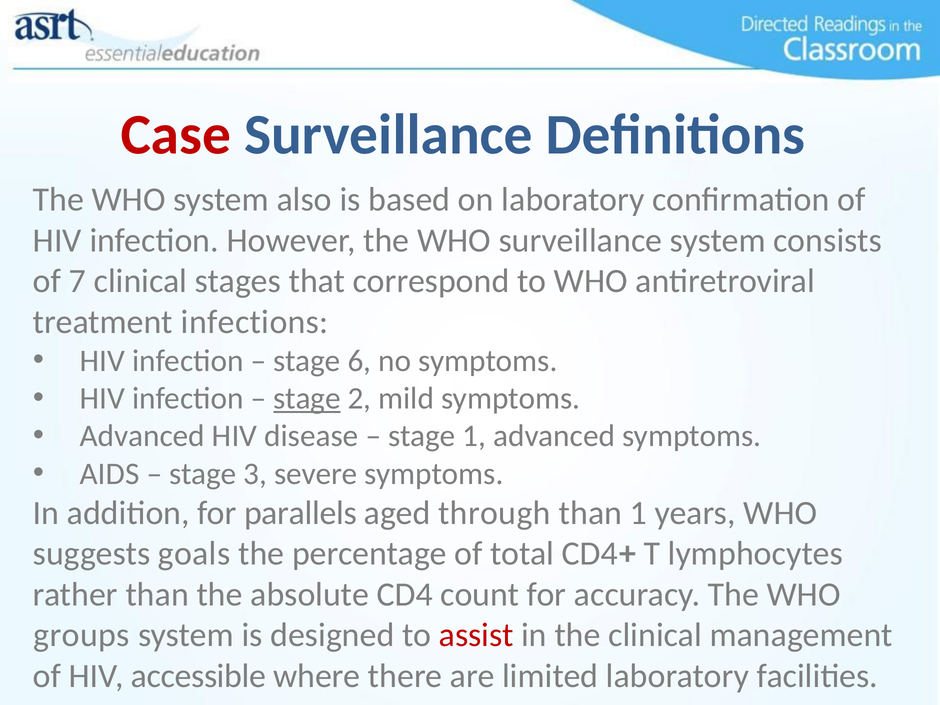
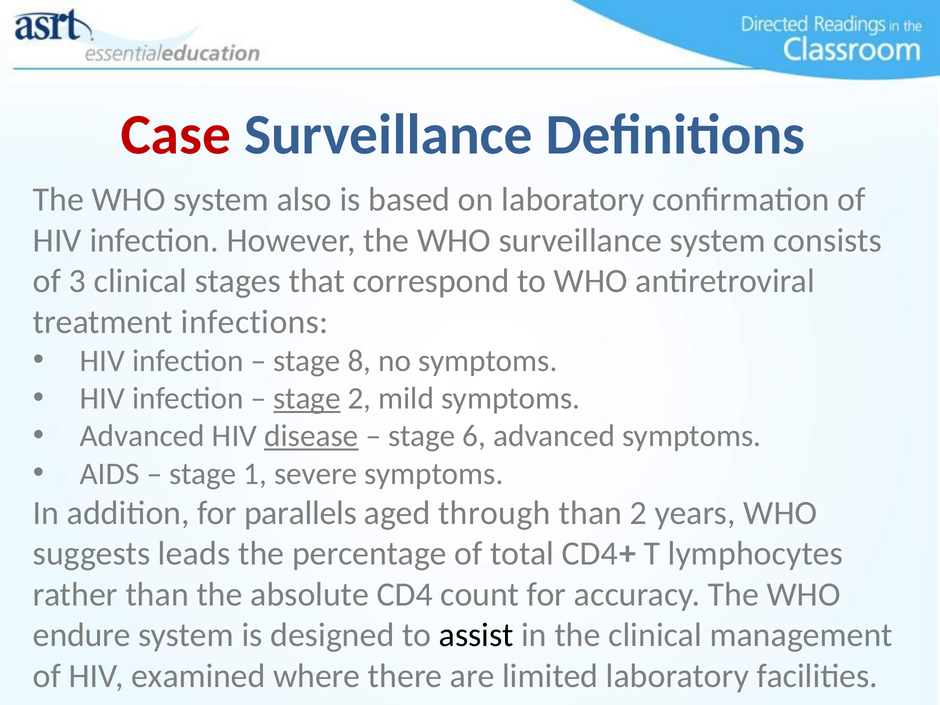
7: 7 -> 3
6: 6 -> 8
disease underline: none -> present
stage 1: 1 -> 6
3: 3 -> 1
than 1: 1 -> 2
goals: goals -> leads
groups: groups -> endure
assist colour: red -> black
accessible: accessible -> examined
